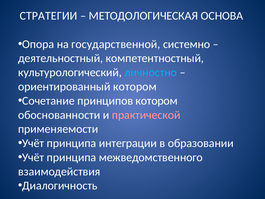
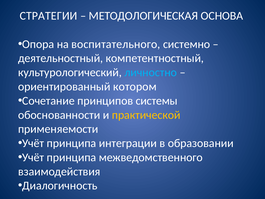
государственной: государственной -> воспитательного
принципов котором: котором -> системы
практической colour: pink -> yellow
